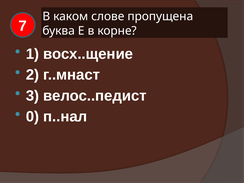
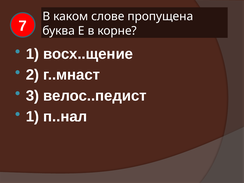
0 at (32, 117): 0 -> 1
